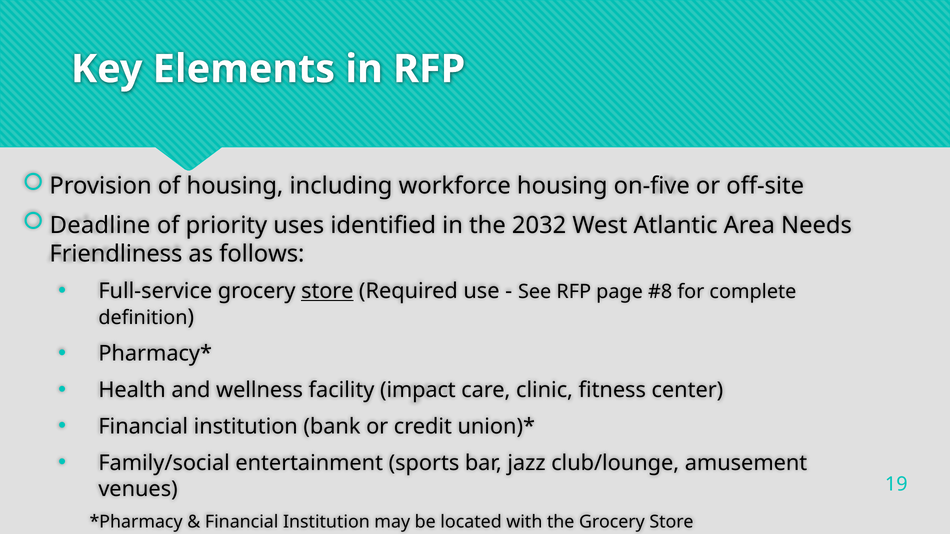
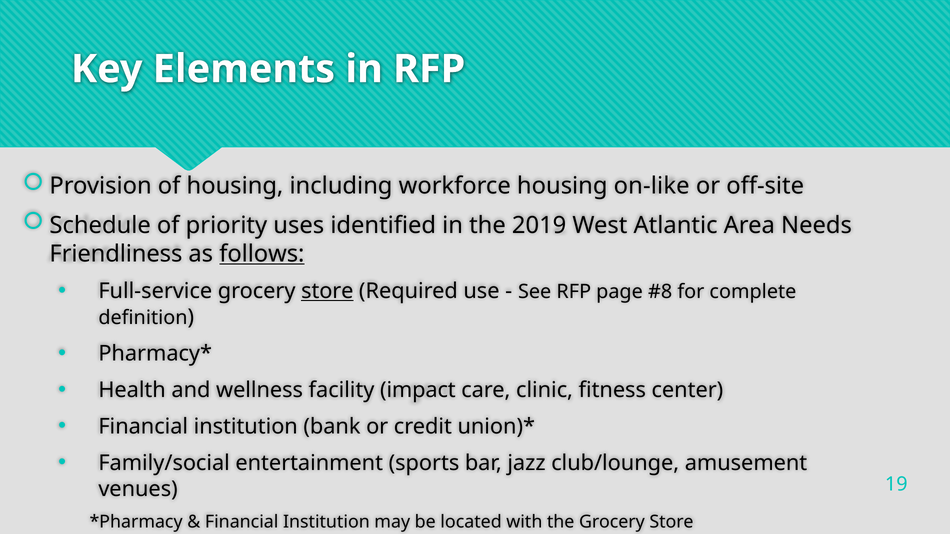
on-five: on-five -> on-like
Deadline: Deadline -> Schedule
2032: 2032 -> 2019
follows underline: none -> present
